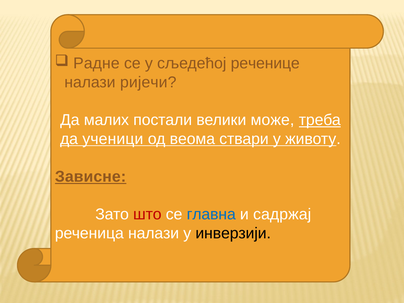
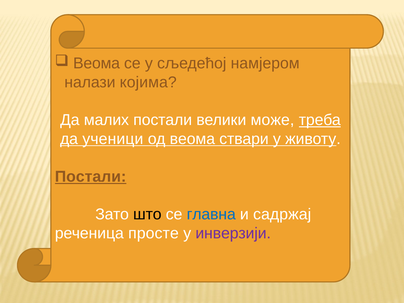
Радне at (96, 63): Радне -> Веома
реченице: реченице -> намјером
ријечи: ријечи -> којима
Зависне at (91, 177): Зависне -> Постали
што colour: red -> black
реченица налази: налази -> просте
инверзији colour: black -> purple
